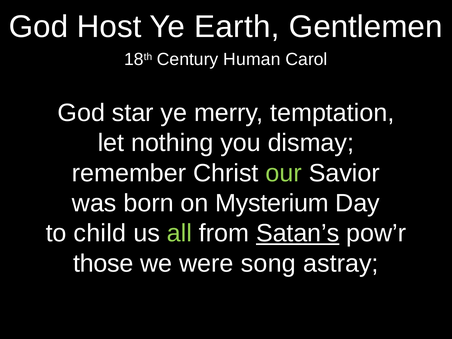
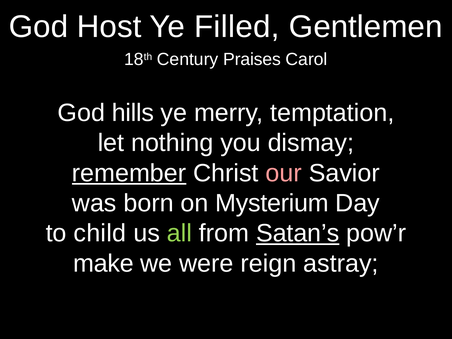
Earth: Earth -> Filled
Human: Human -> Praises
star: star -> hills
remember underline: none -> present
our colour: light green -> pink
those: those -> make
song: song -> reign
